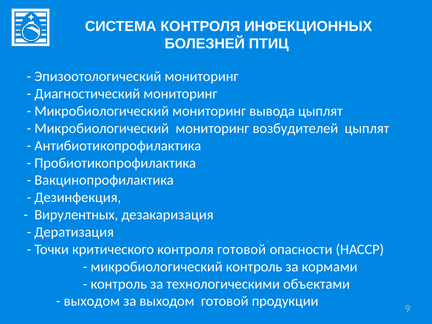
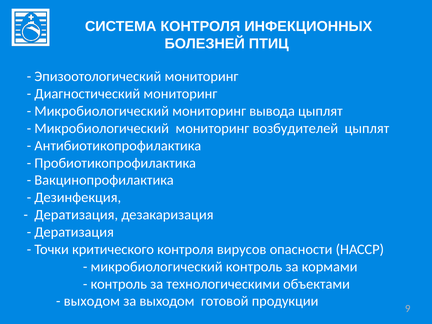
Вирулентных at (76, 215): Вирулентных -> Дератизация
контроля готовой: готовой -> вирусов
